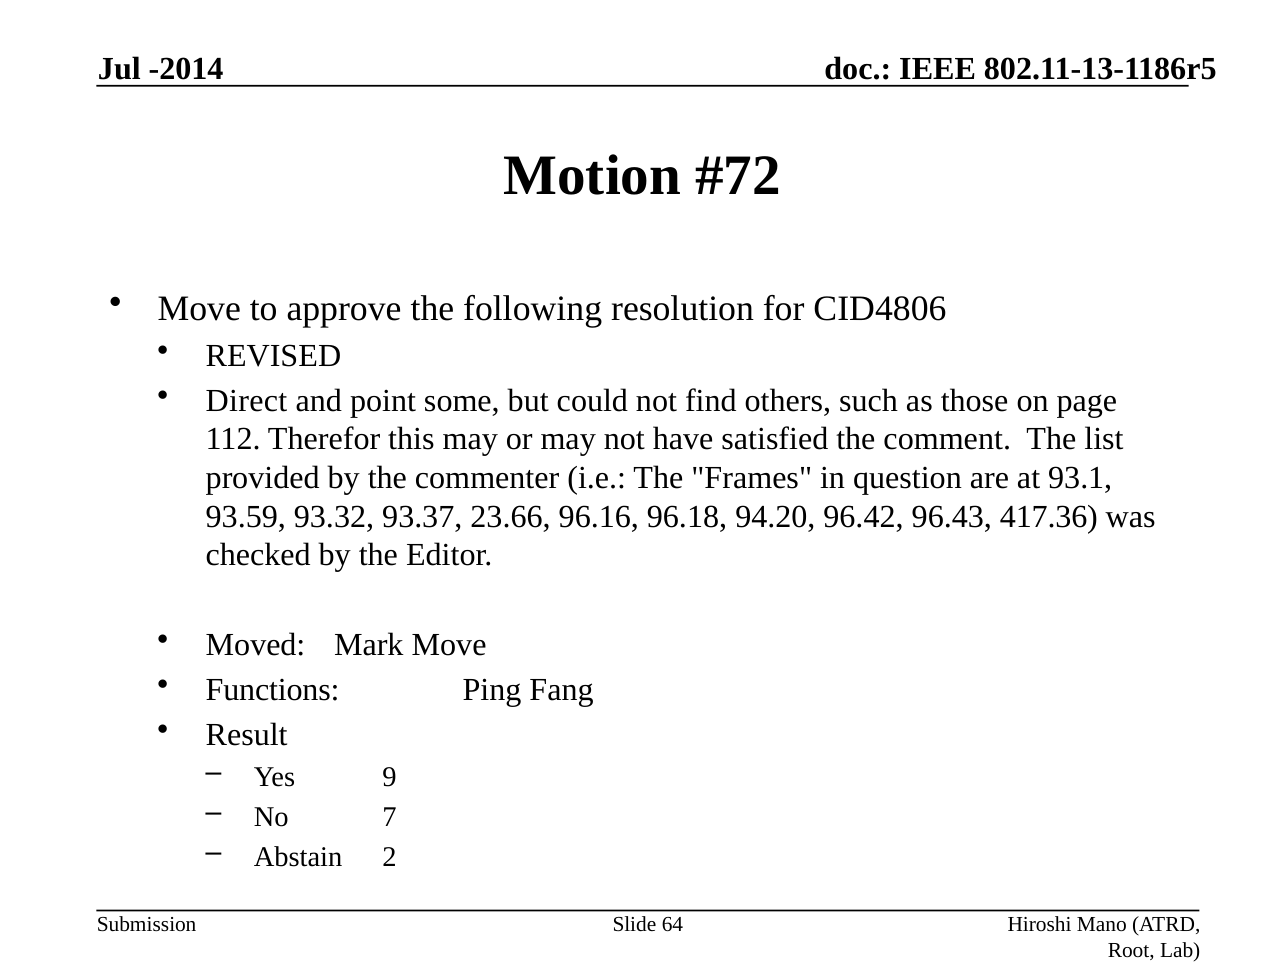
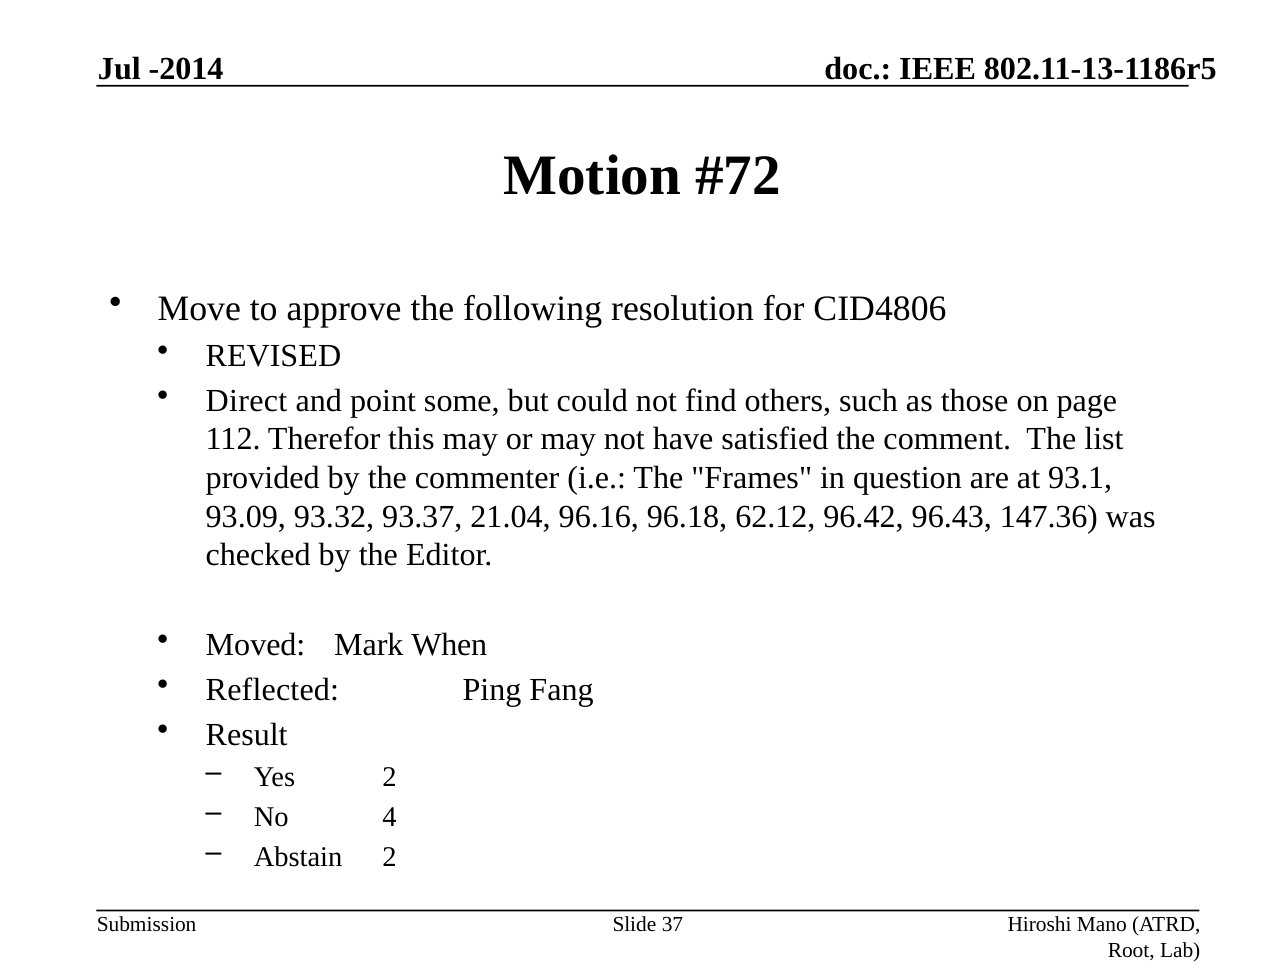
93.59: 93.59 -> 93.09
23.66: 23.66 -> 21.04
94.20: 94.20 -> 62.12
417.36: 417.36 -> 147.36
Mark Move: Move -> When
Functions: Functions -> Reflected
Yes 9: 9 -> 2
7: 7 -> 4
64: 64 -> 37
